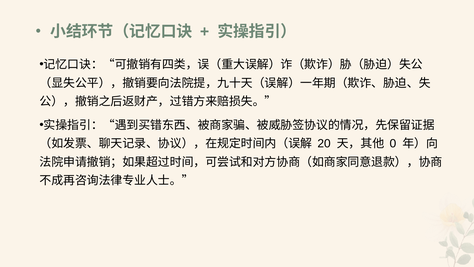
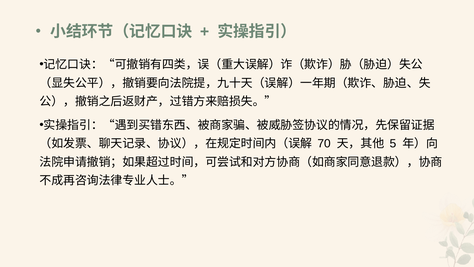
20: 20 -> 70
0: 0 -> 5
